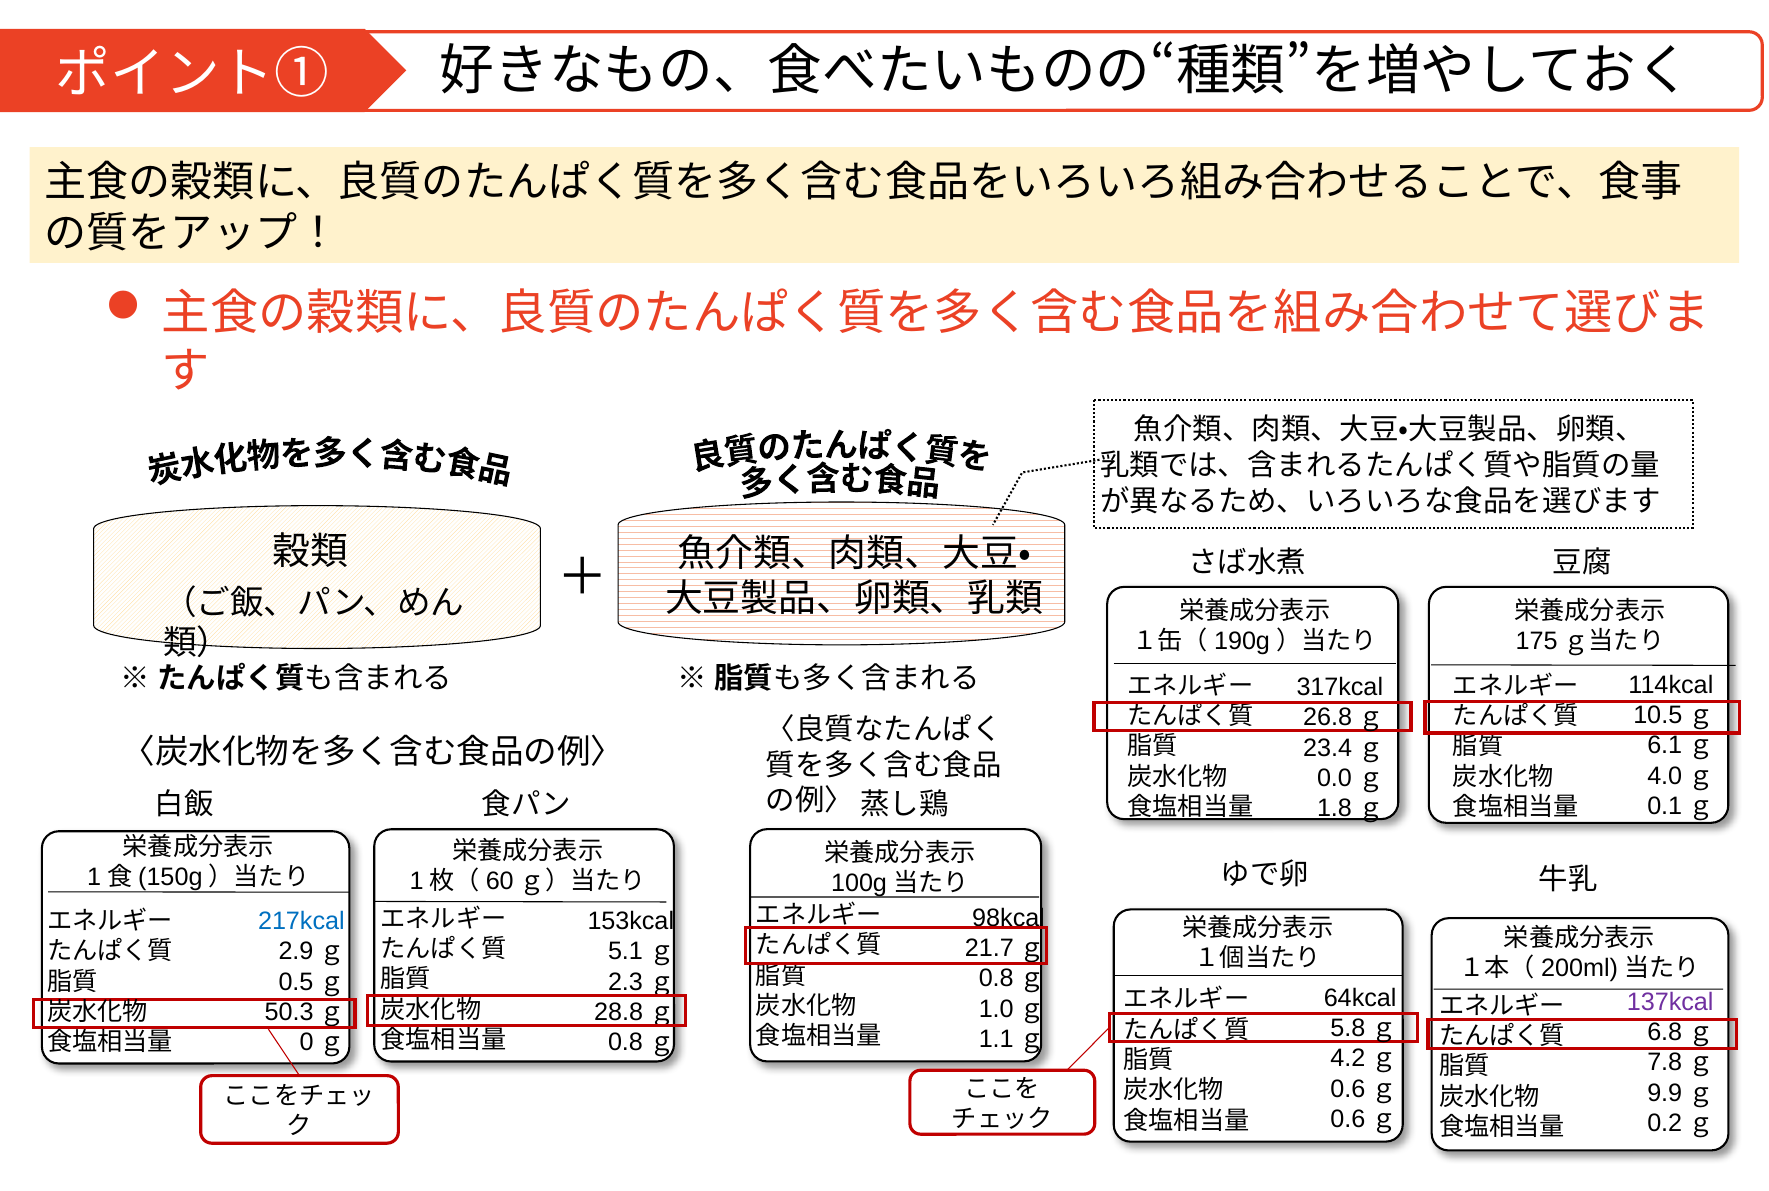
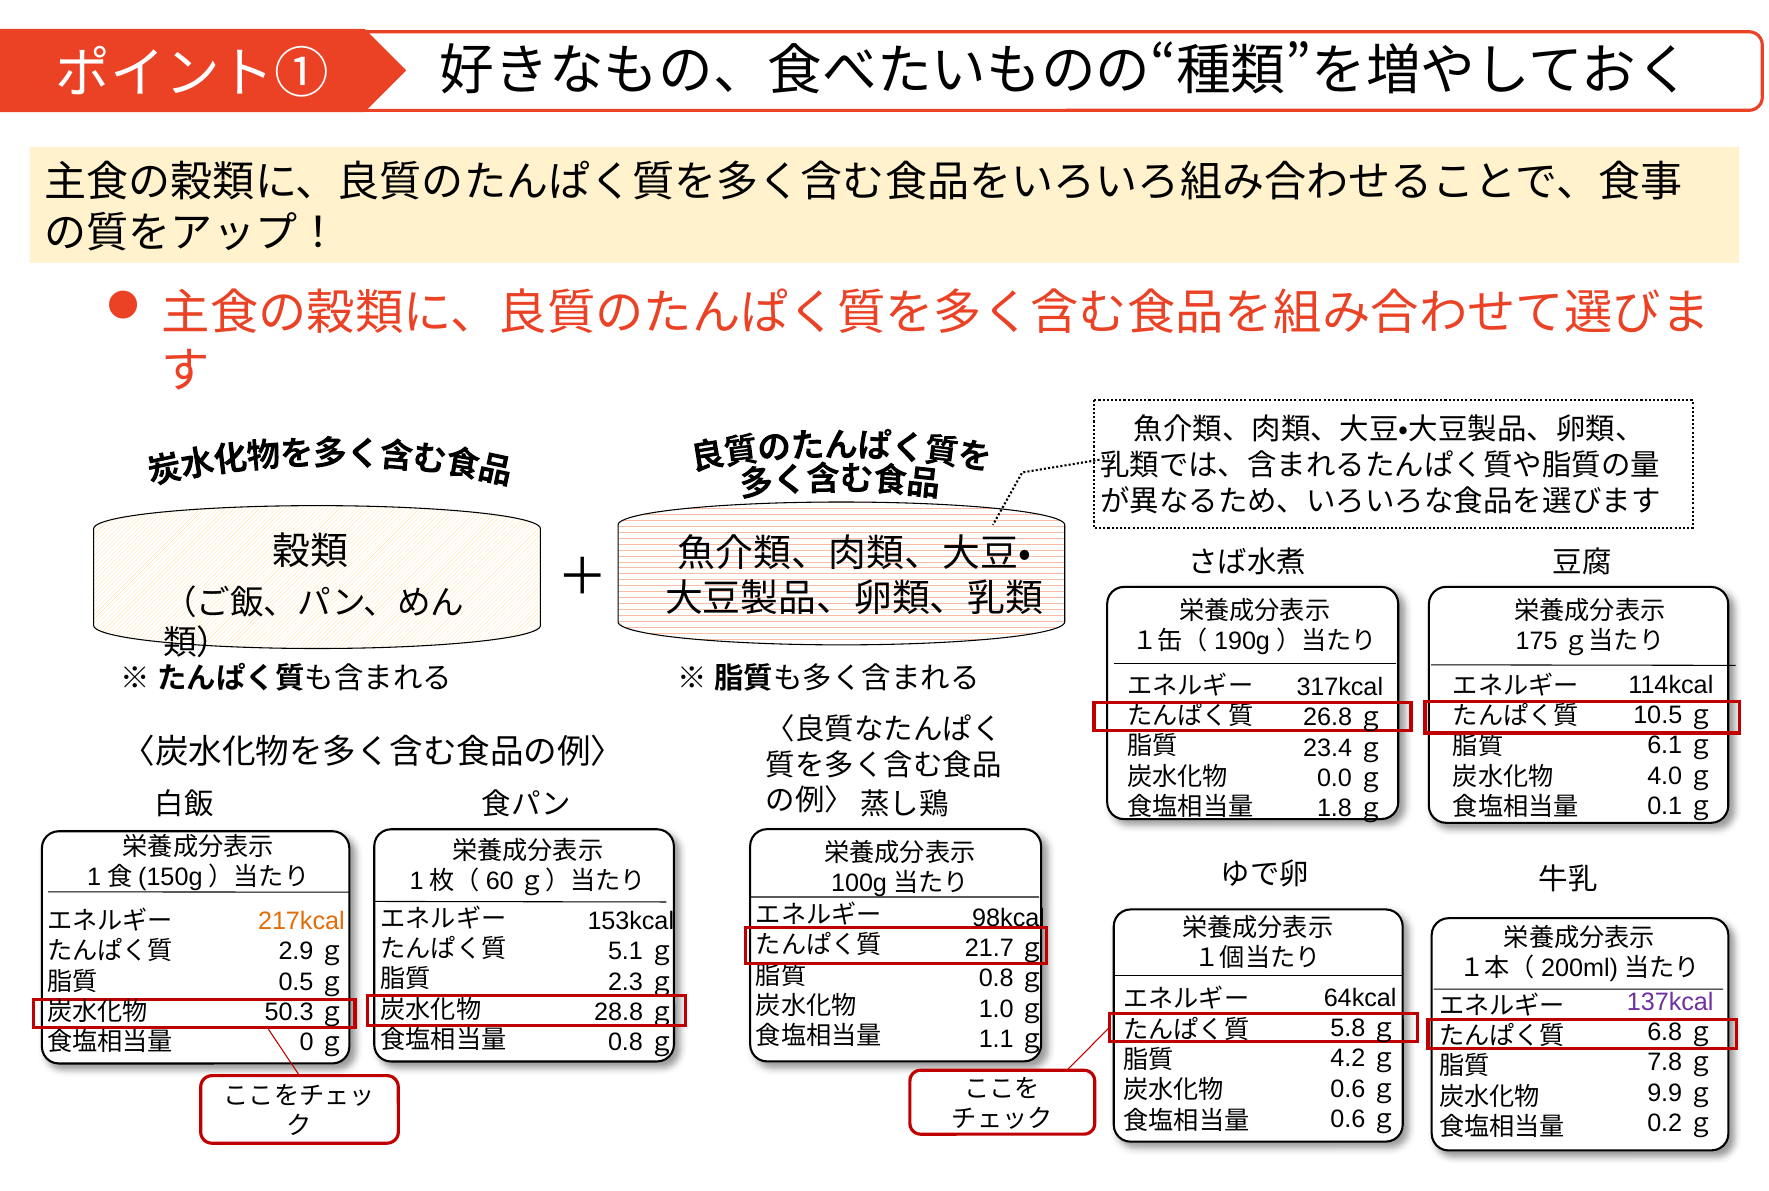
217kcal colour: blue -> orange
